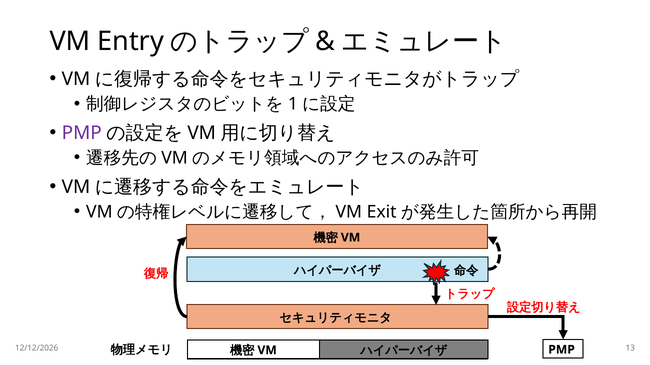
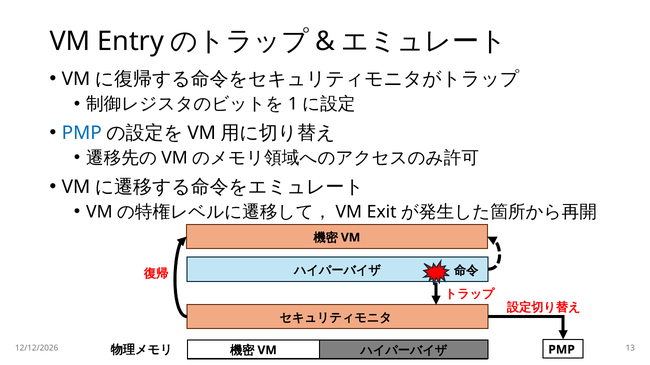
PMP at (82, 133) colour: purple -> blue
